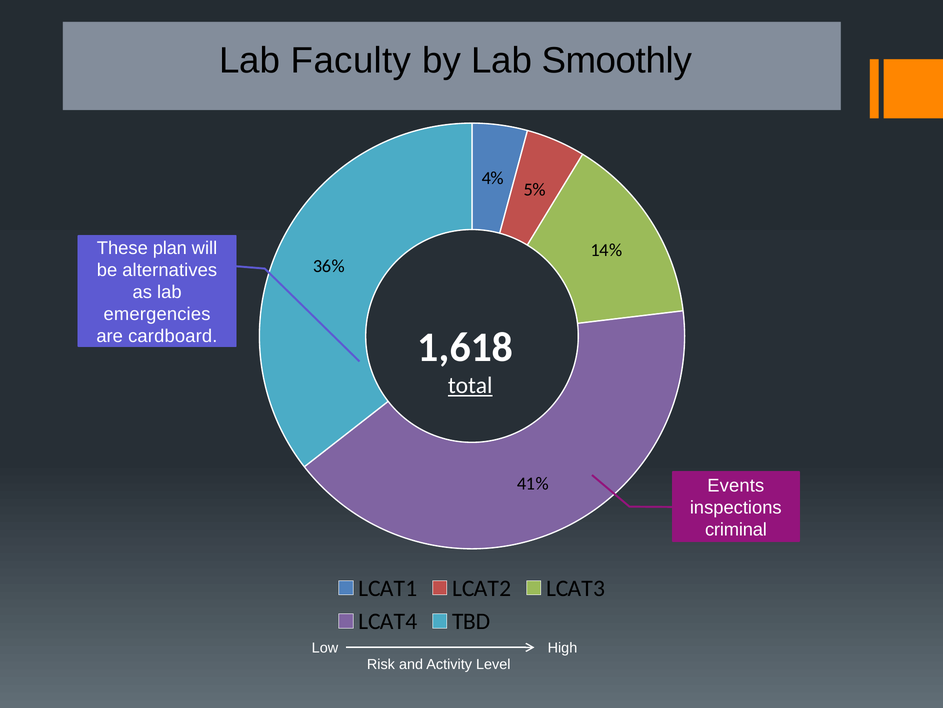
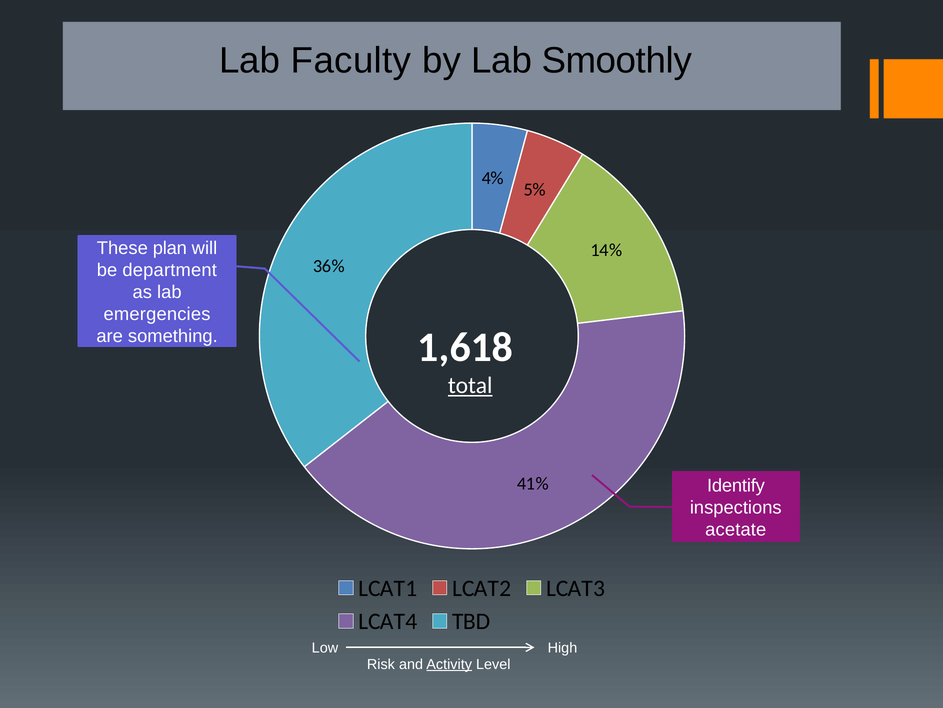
alternatives: alternatives -> department
cardboard: cardboard -> something
Events: Events -> Identify
criminal: criminal -> acetate
Activity underline: none -> present
